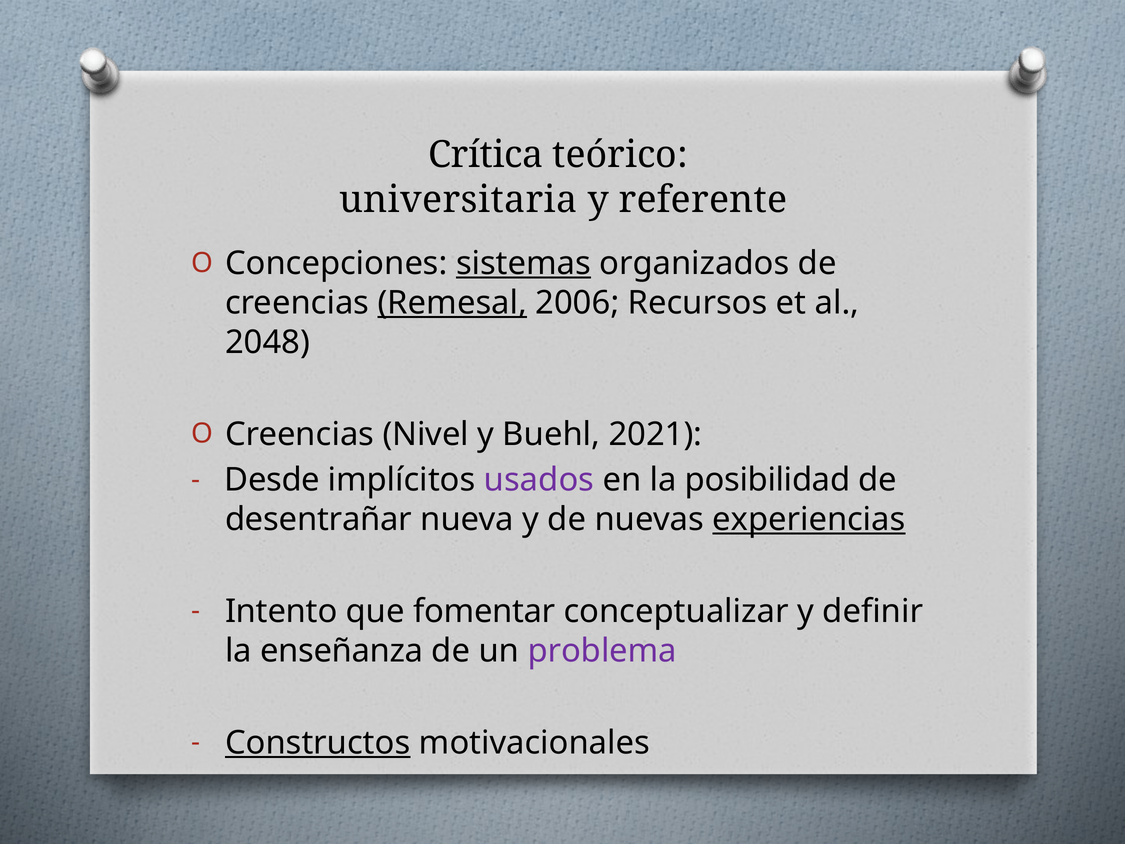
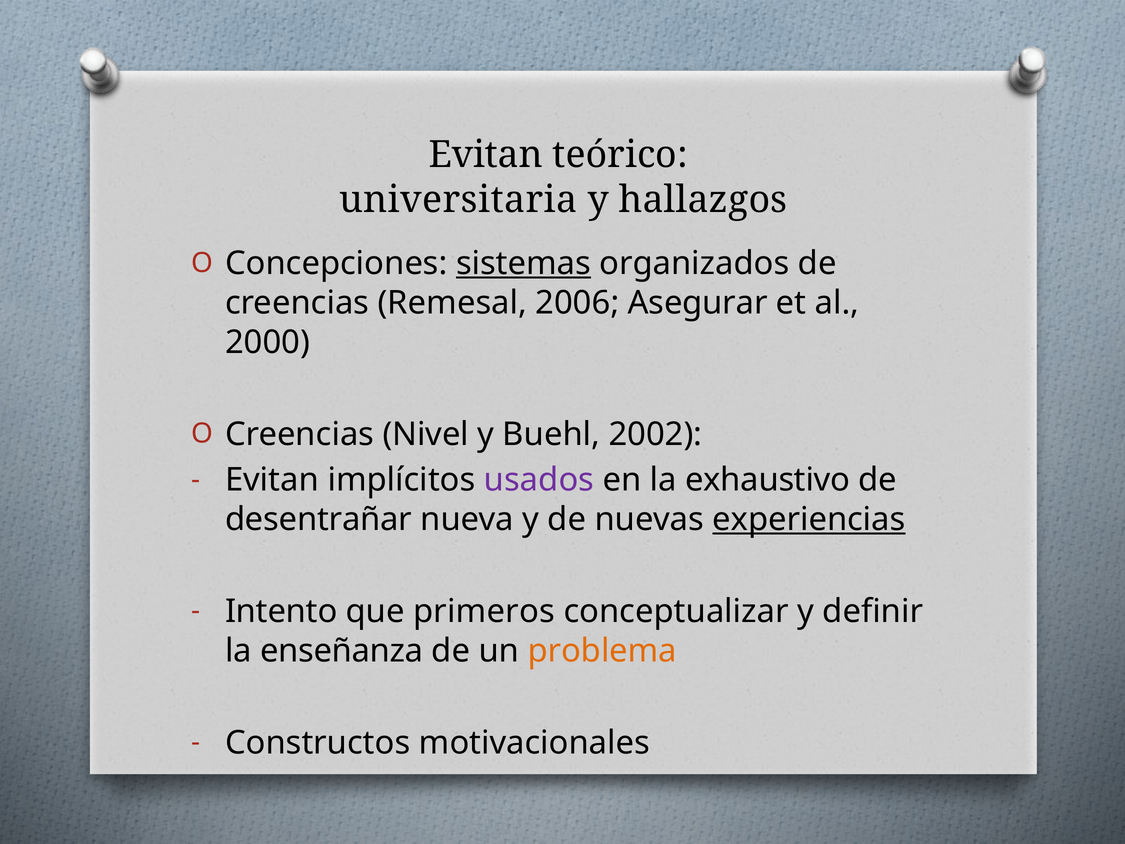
Crítica at (486, 155): Crítica -> Evitan
referente: referente -> hallazgos
Remesal underline: present -> none
Recursos: Recursos -> Asegurar
2048: 2048 -> 2000
2021: 2021 -> 2002
Desde at (272, 480): Desde -> Evitan
posibilidad: posibilidad -> exhaustivo
fomentar: fomentar -> primeros
problema colour: purple -> orange
Constructos underline: present -> none
